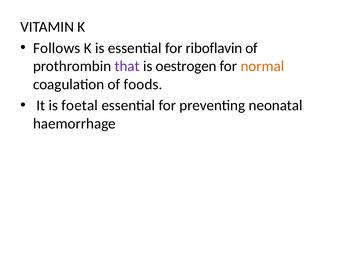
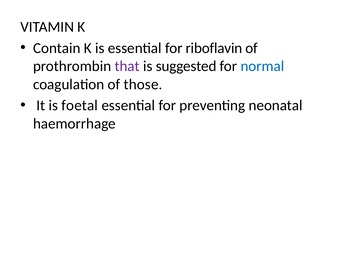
Follows: Follows -> Contain
oestrogen: oestrogen -> suggested
normal colour: orange -> blue
foods: foods -> those
